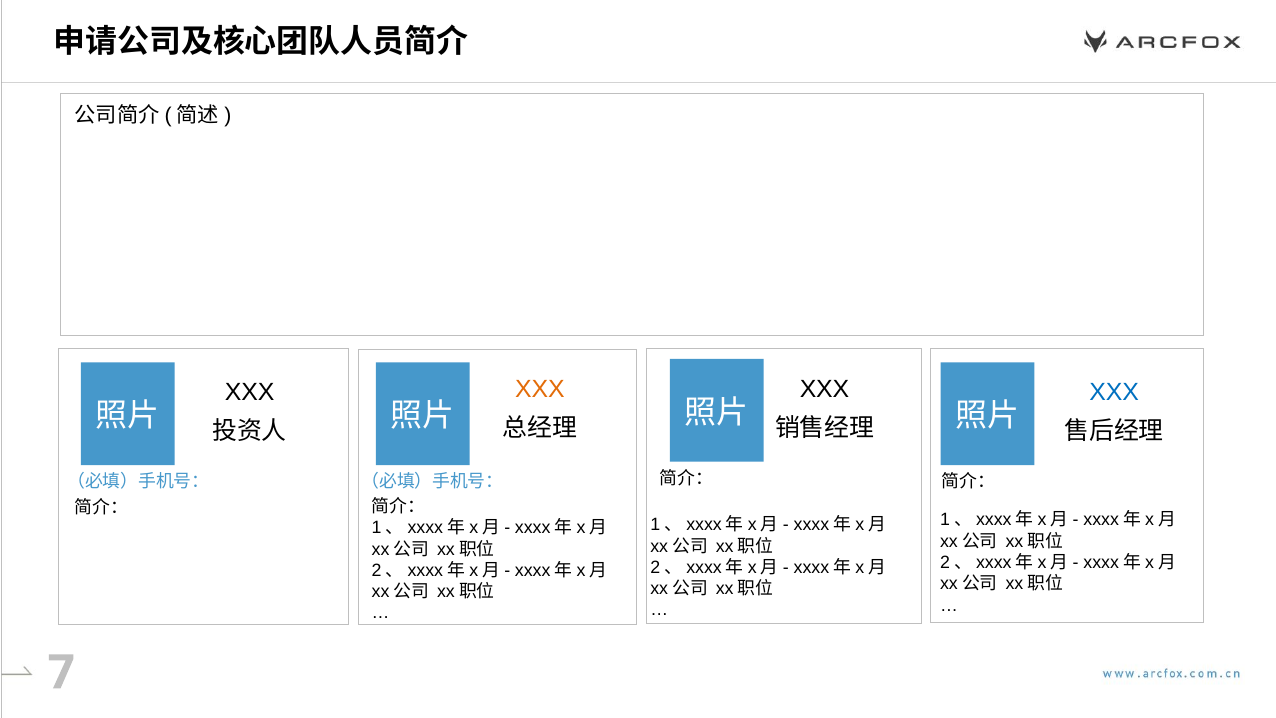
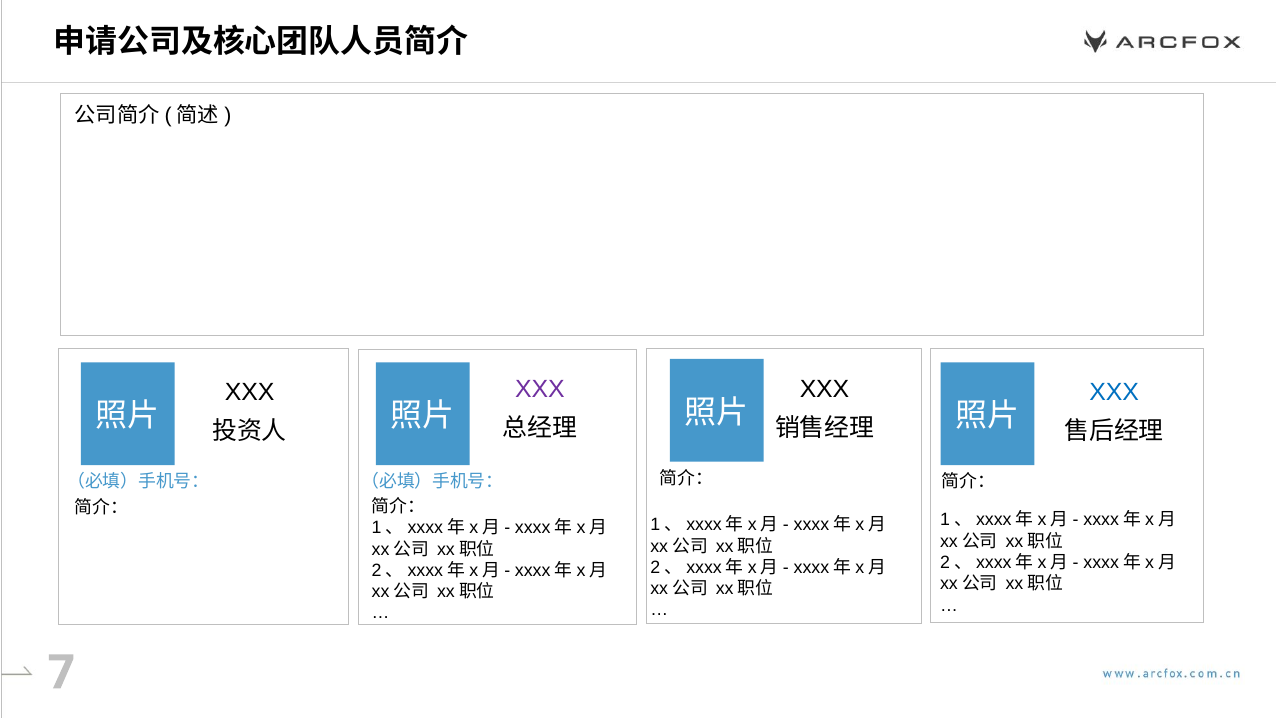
XXX at (540, 389) colour: orange -> purple
